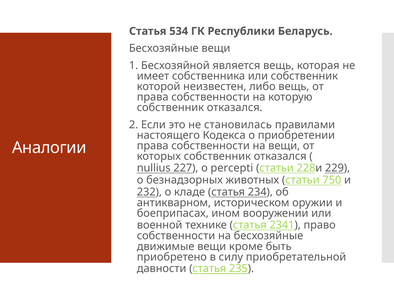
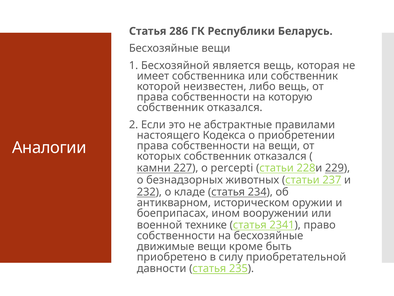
534: 534 -> 286
становилась: становилась -> абстрактные
nullius: nullius -> камни
750: 750 -> 237
